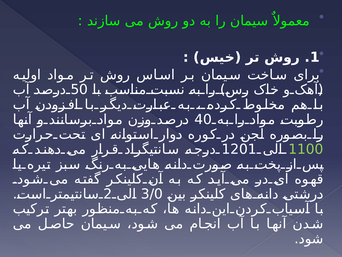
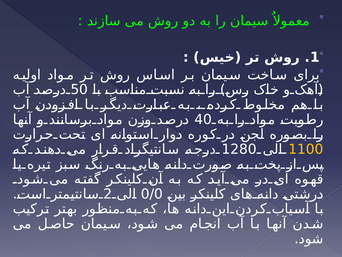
1201: 1201 -> 1280
1100 colour: light green -> yellow
3/0: 3/0 -> 0/0
